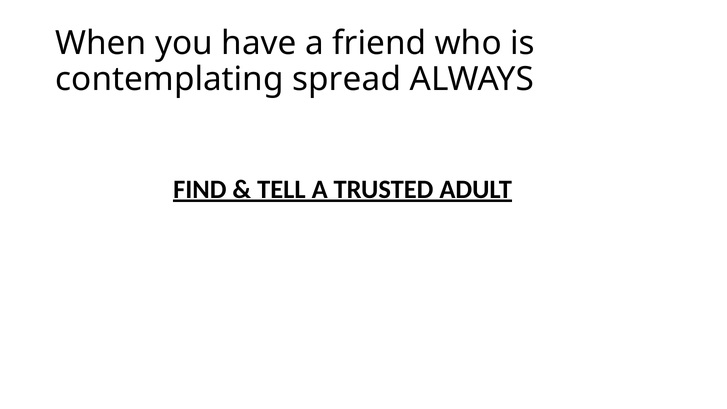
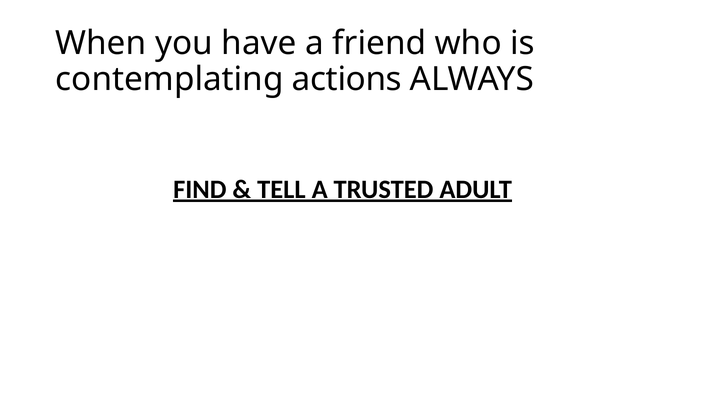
spread: spread -> actions
